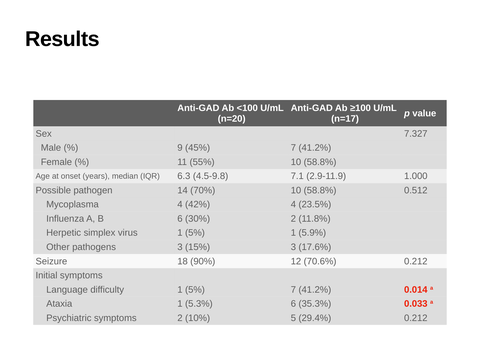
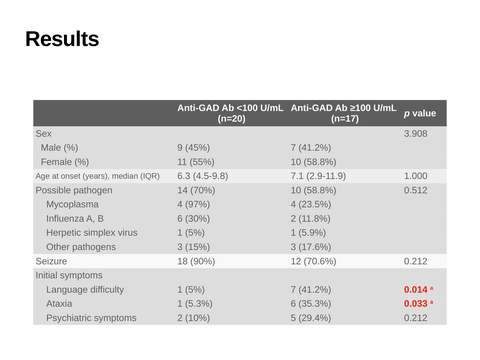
7.327: 7.327 -> 3.908
42%: 42% -> 97%
